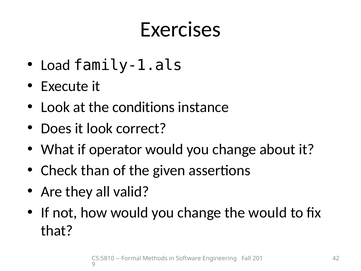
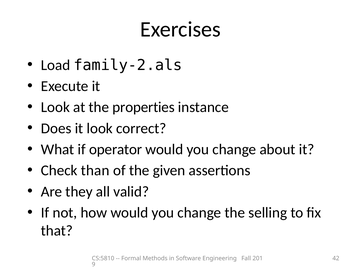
family-1.als: family-1.als -> family-2.als
conditions: conditions -> properties
the would: would -> selling
